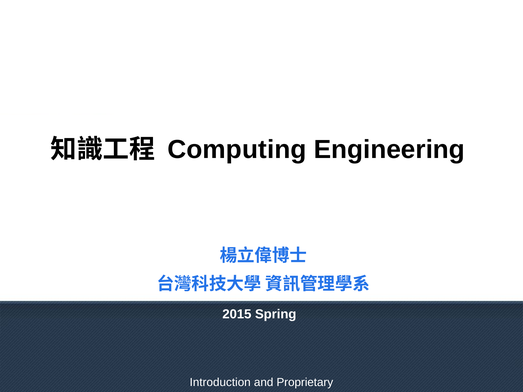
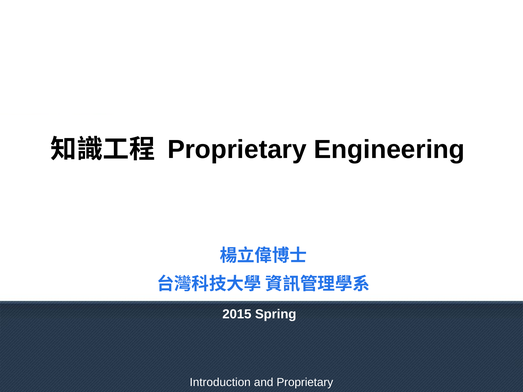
Computing at (237, 150): Computing -> Proprietary
